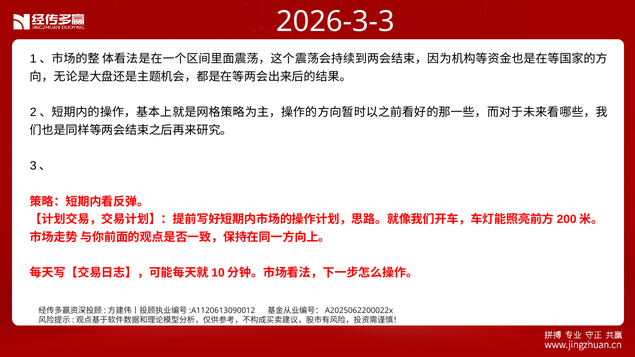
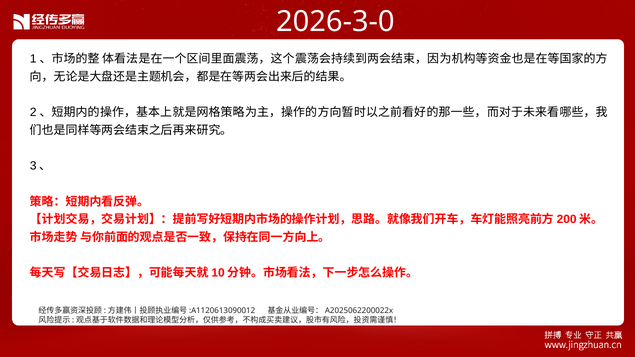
2026-3-3: 2026-3-3 -> 2026-3-0
